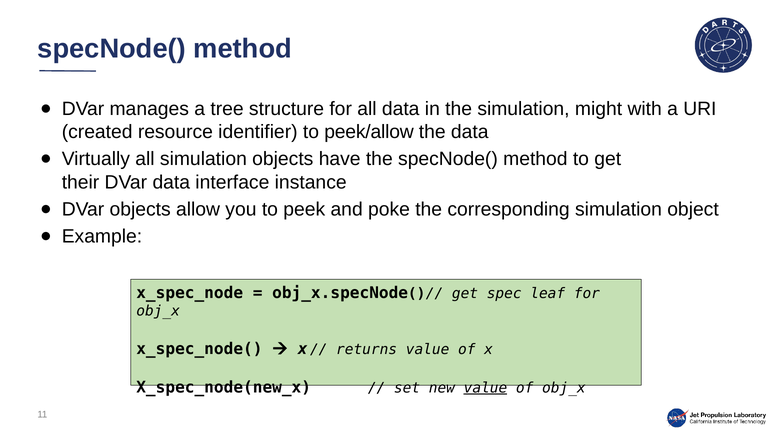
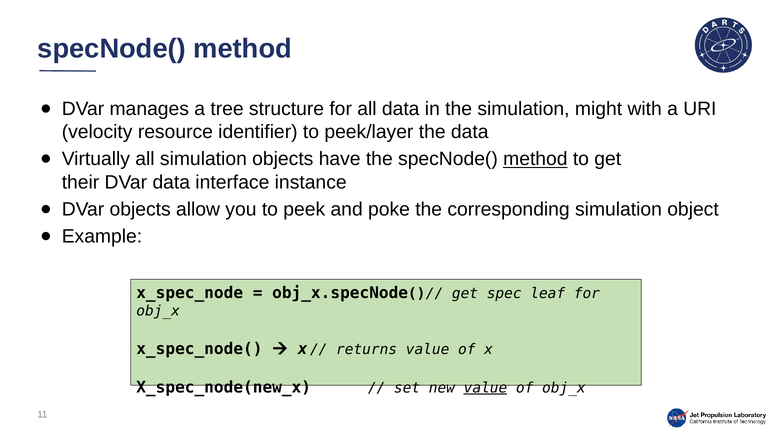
created: created -> velocity
peek/allow: peek/allow -> peek/layer
method at (535, 159) underline: none -> present
